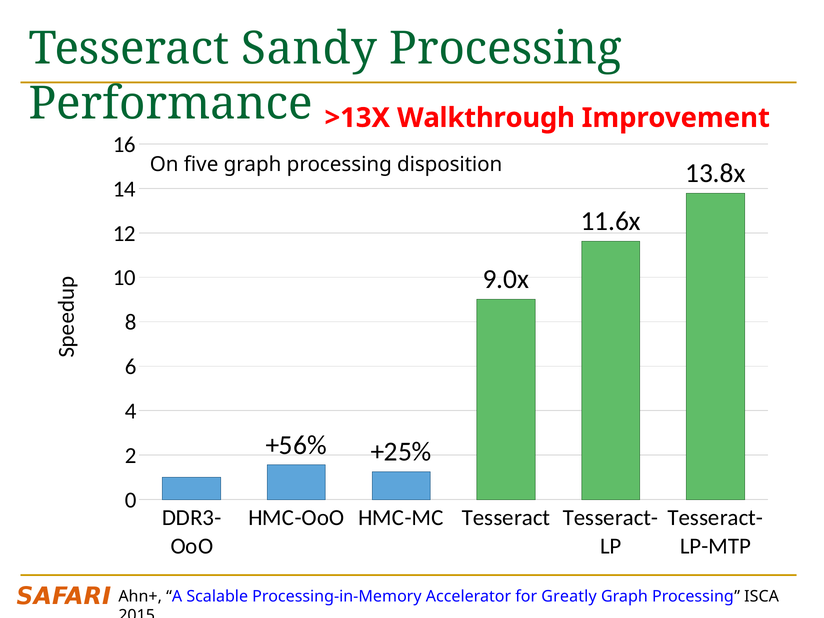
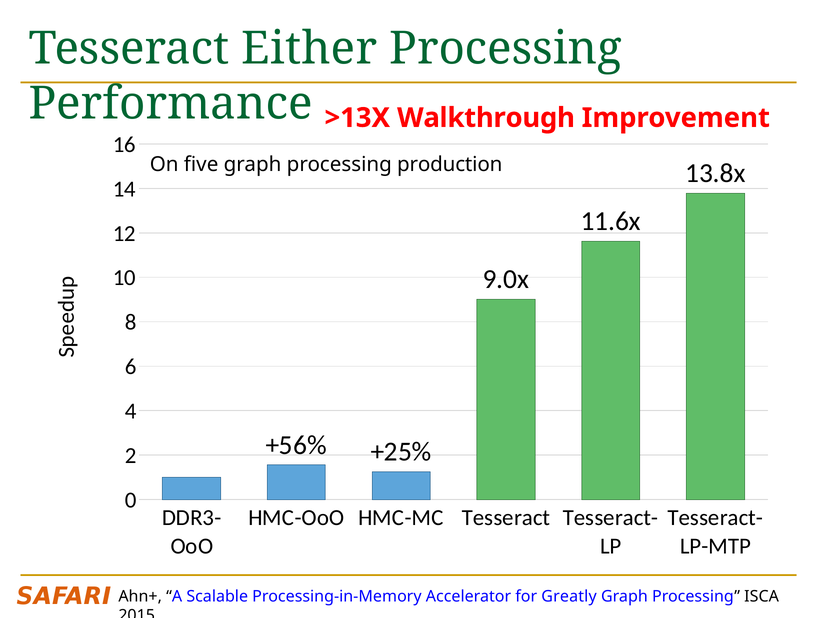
Sandy: Sandy -> Either
disposition: disposition -> production
